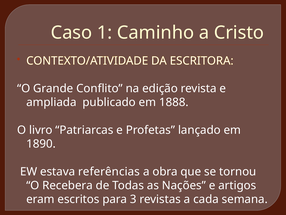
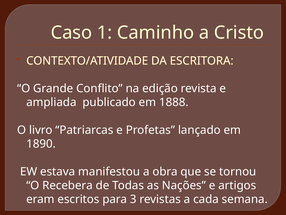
referências: referências -> manifestou
